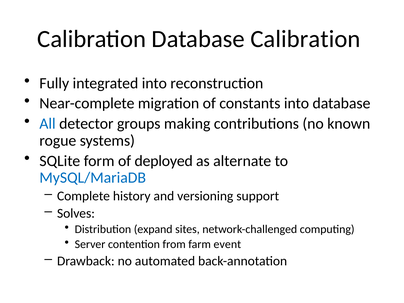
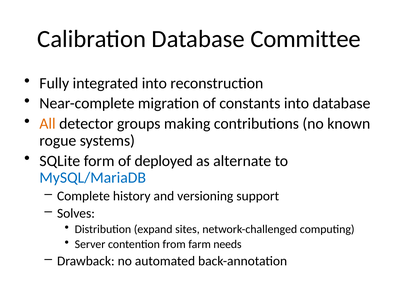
Database Calibration: Calibration -> Committee
All colour: blue -> orange
event: event -> needs
